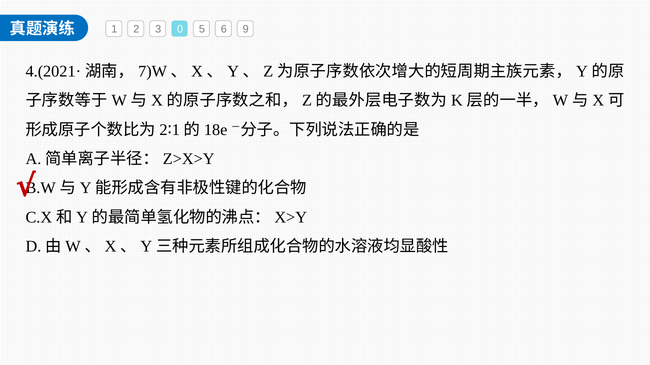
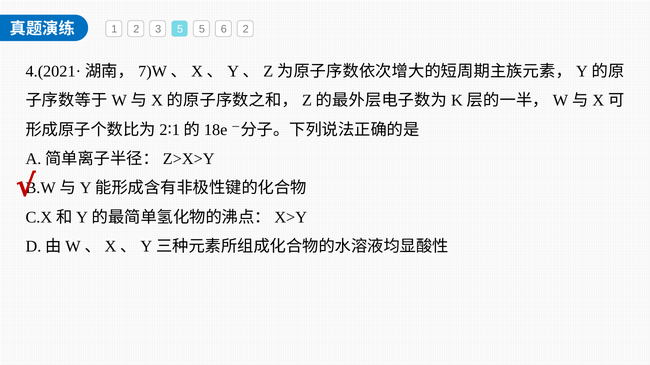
3 0: 0 -> 5
6 9: 9 -> 2
